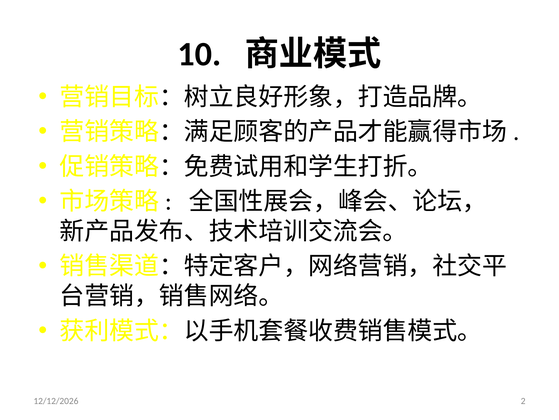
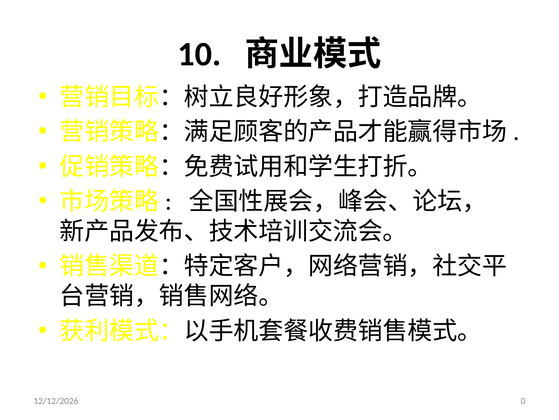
2: 2 -> 0
